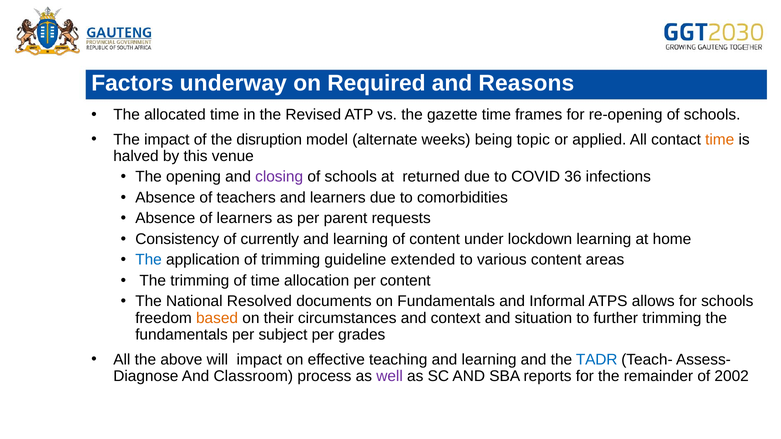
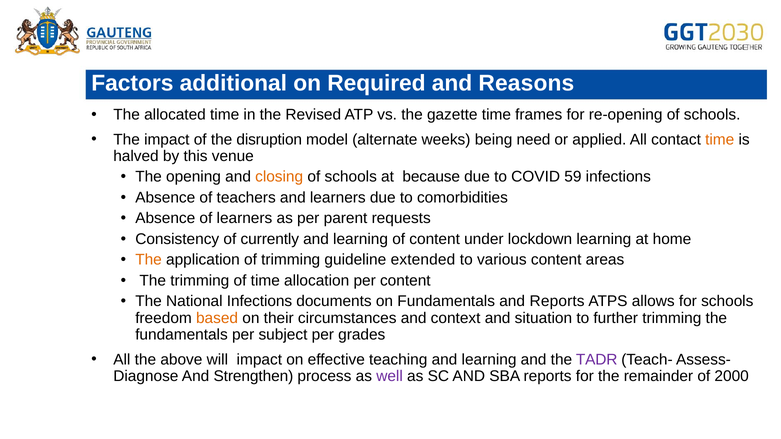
underway: underway -> additional
topic: topic -> need
closing colour: purple -> orange
returned: returned -> because
36: 36 -> 59
The at (149, 260) colour: blue -> orange
National Resolved: Resolved -> Infections
and Informal: Informal -> Reports
TADR colour: blue -> purple
Classroom: Classroom -> Strengthen
2002: 2002 -> 2000
